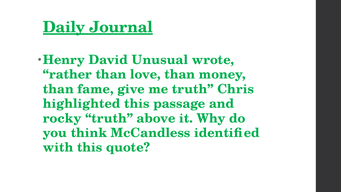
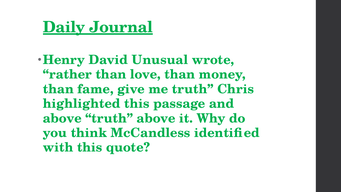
rocky at (62, 118): rocky -> above
